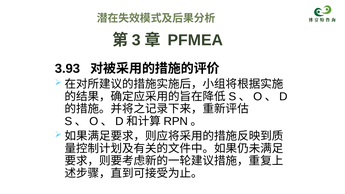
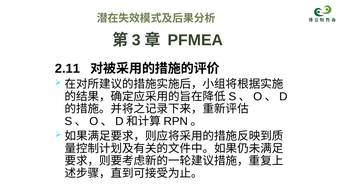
3.93: 3.93 -> 2.11
